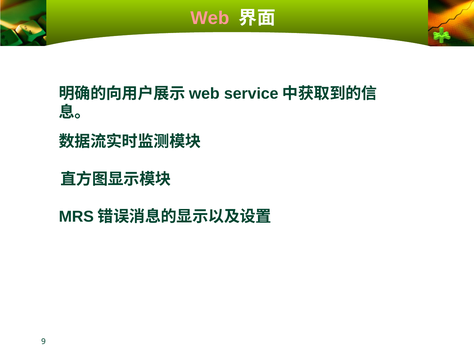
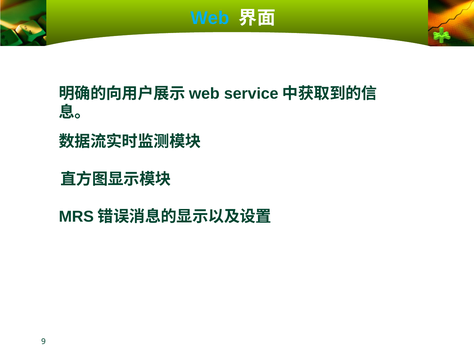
Web colour: pink -> light blue
